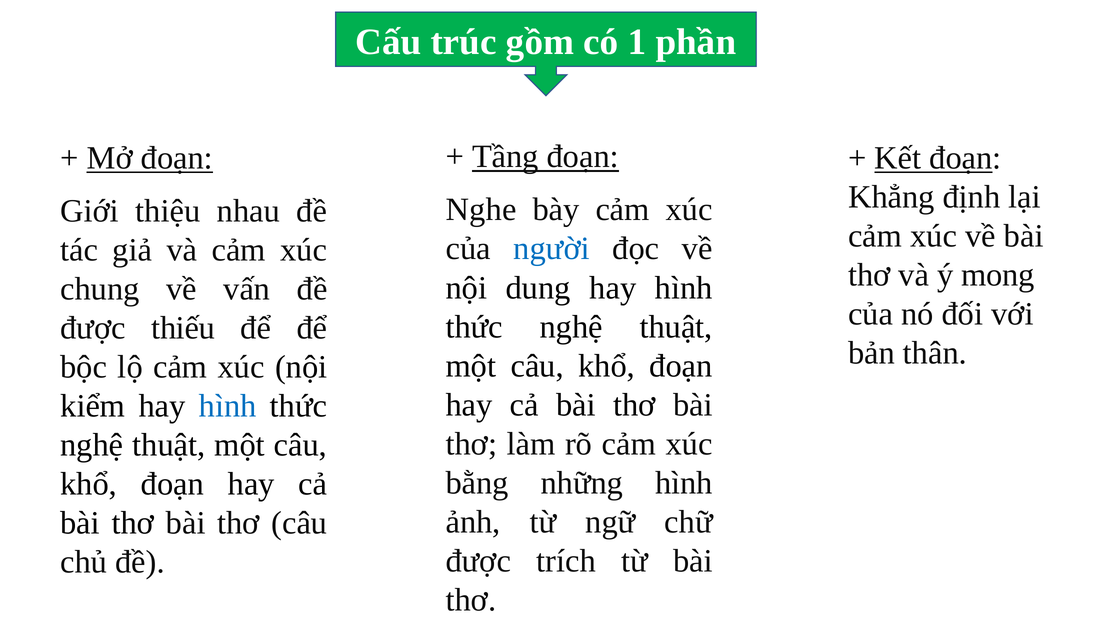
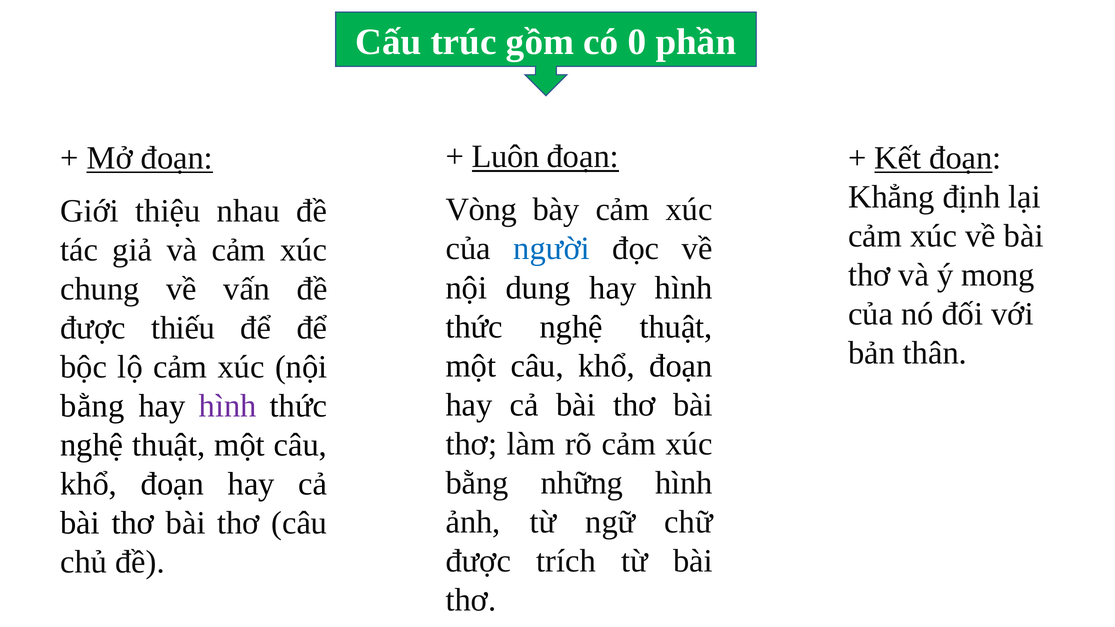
1: 1 -> 0
Tầng: Tầng -> Luôn
Nghe: Nghe -> Vòng
kiểm at (93, 406): kiểm -> bằng
hình at (228, 406) colour: blue -> purple
